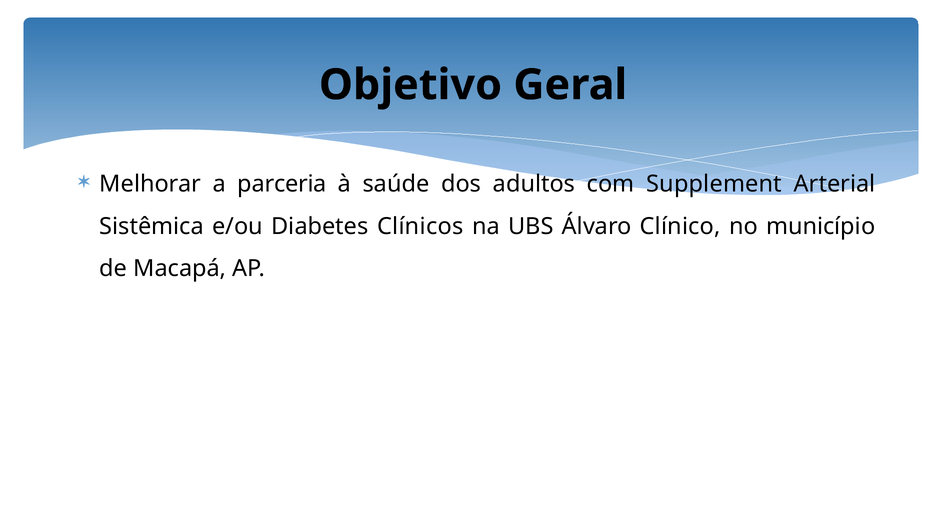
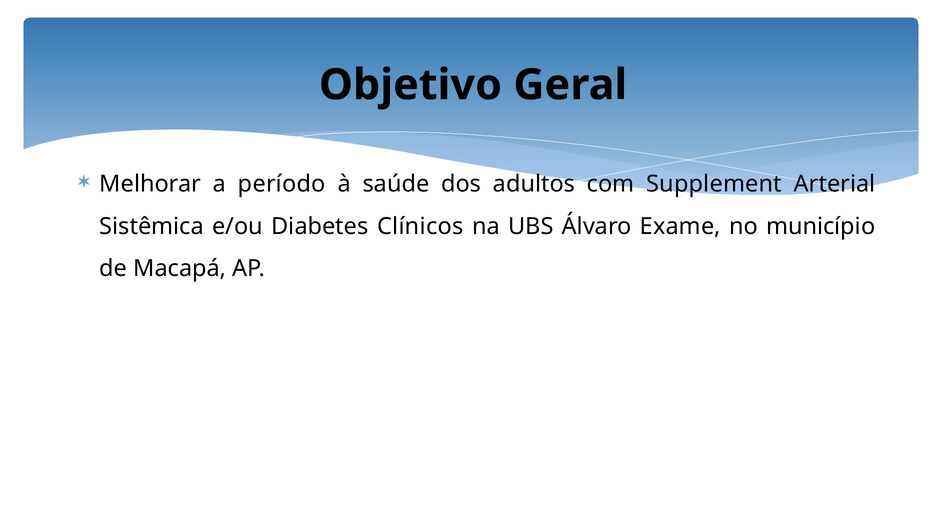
parceria: parceria -> período
Clínico: Clínico -> Exame
